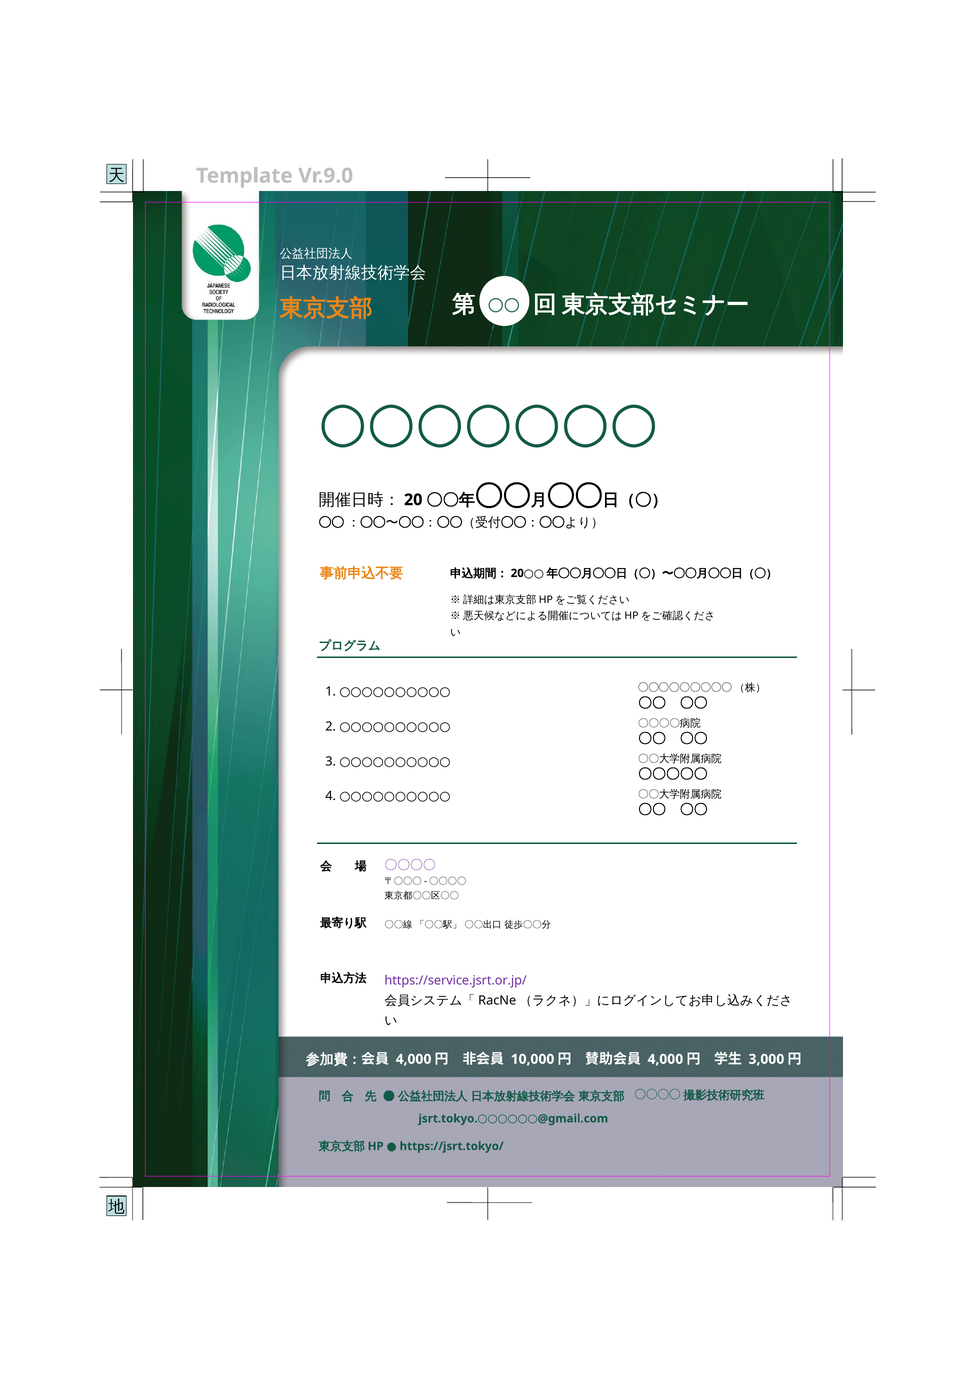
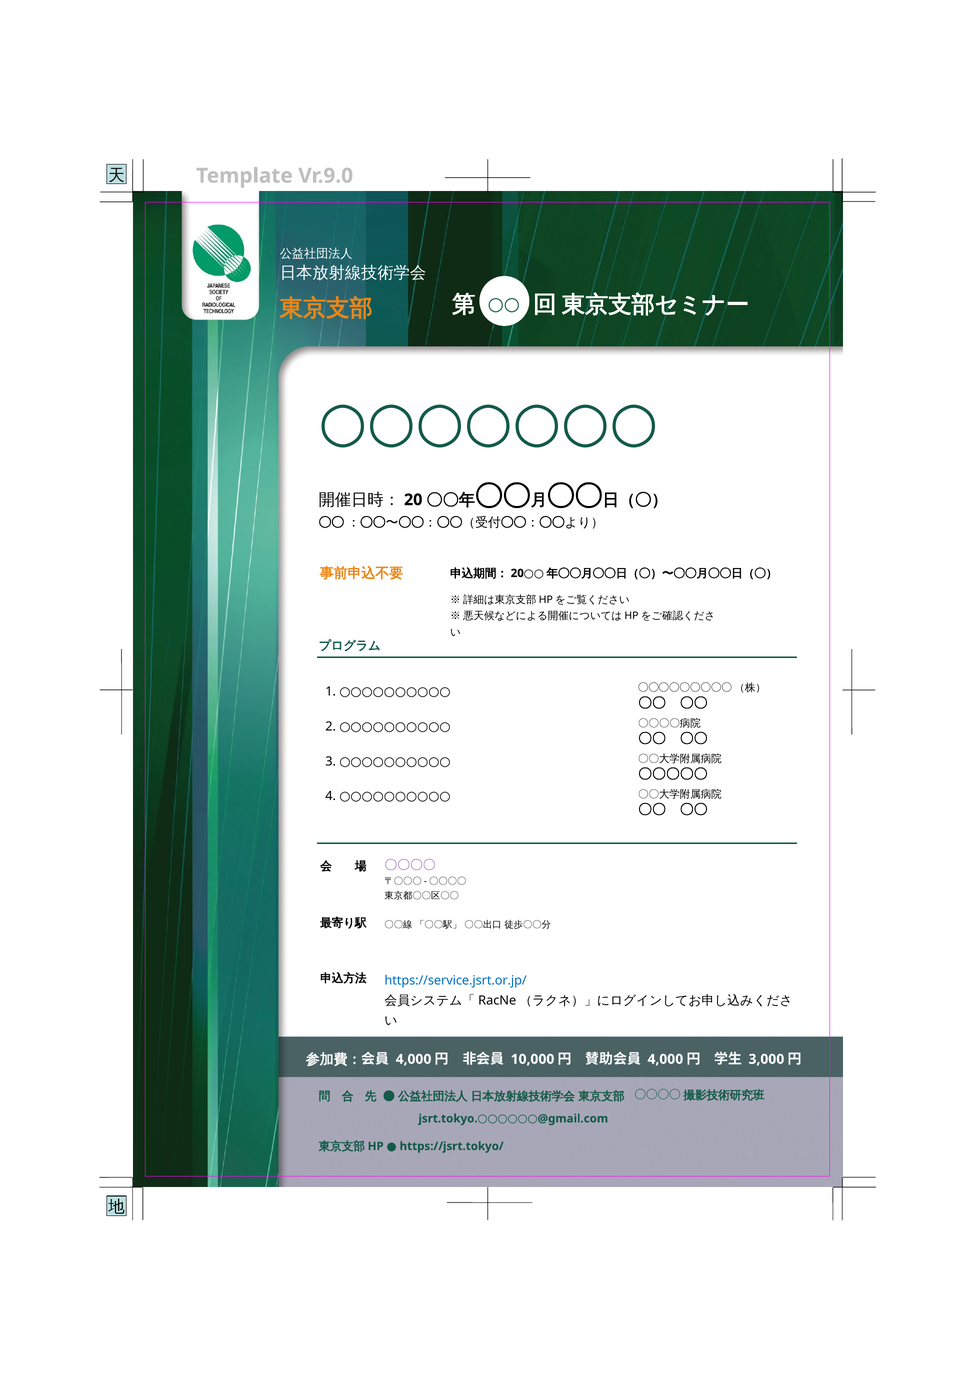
https://service.jsrt.or.jp/ colour: purple -> blue
